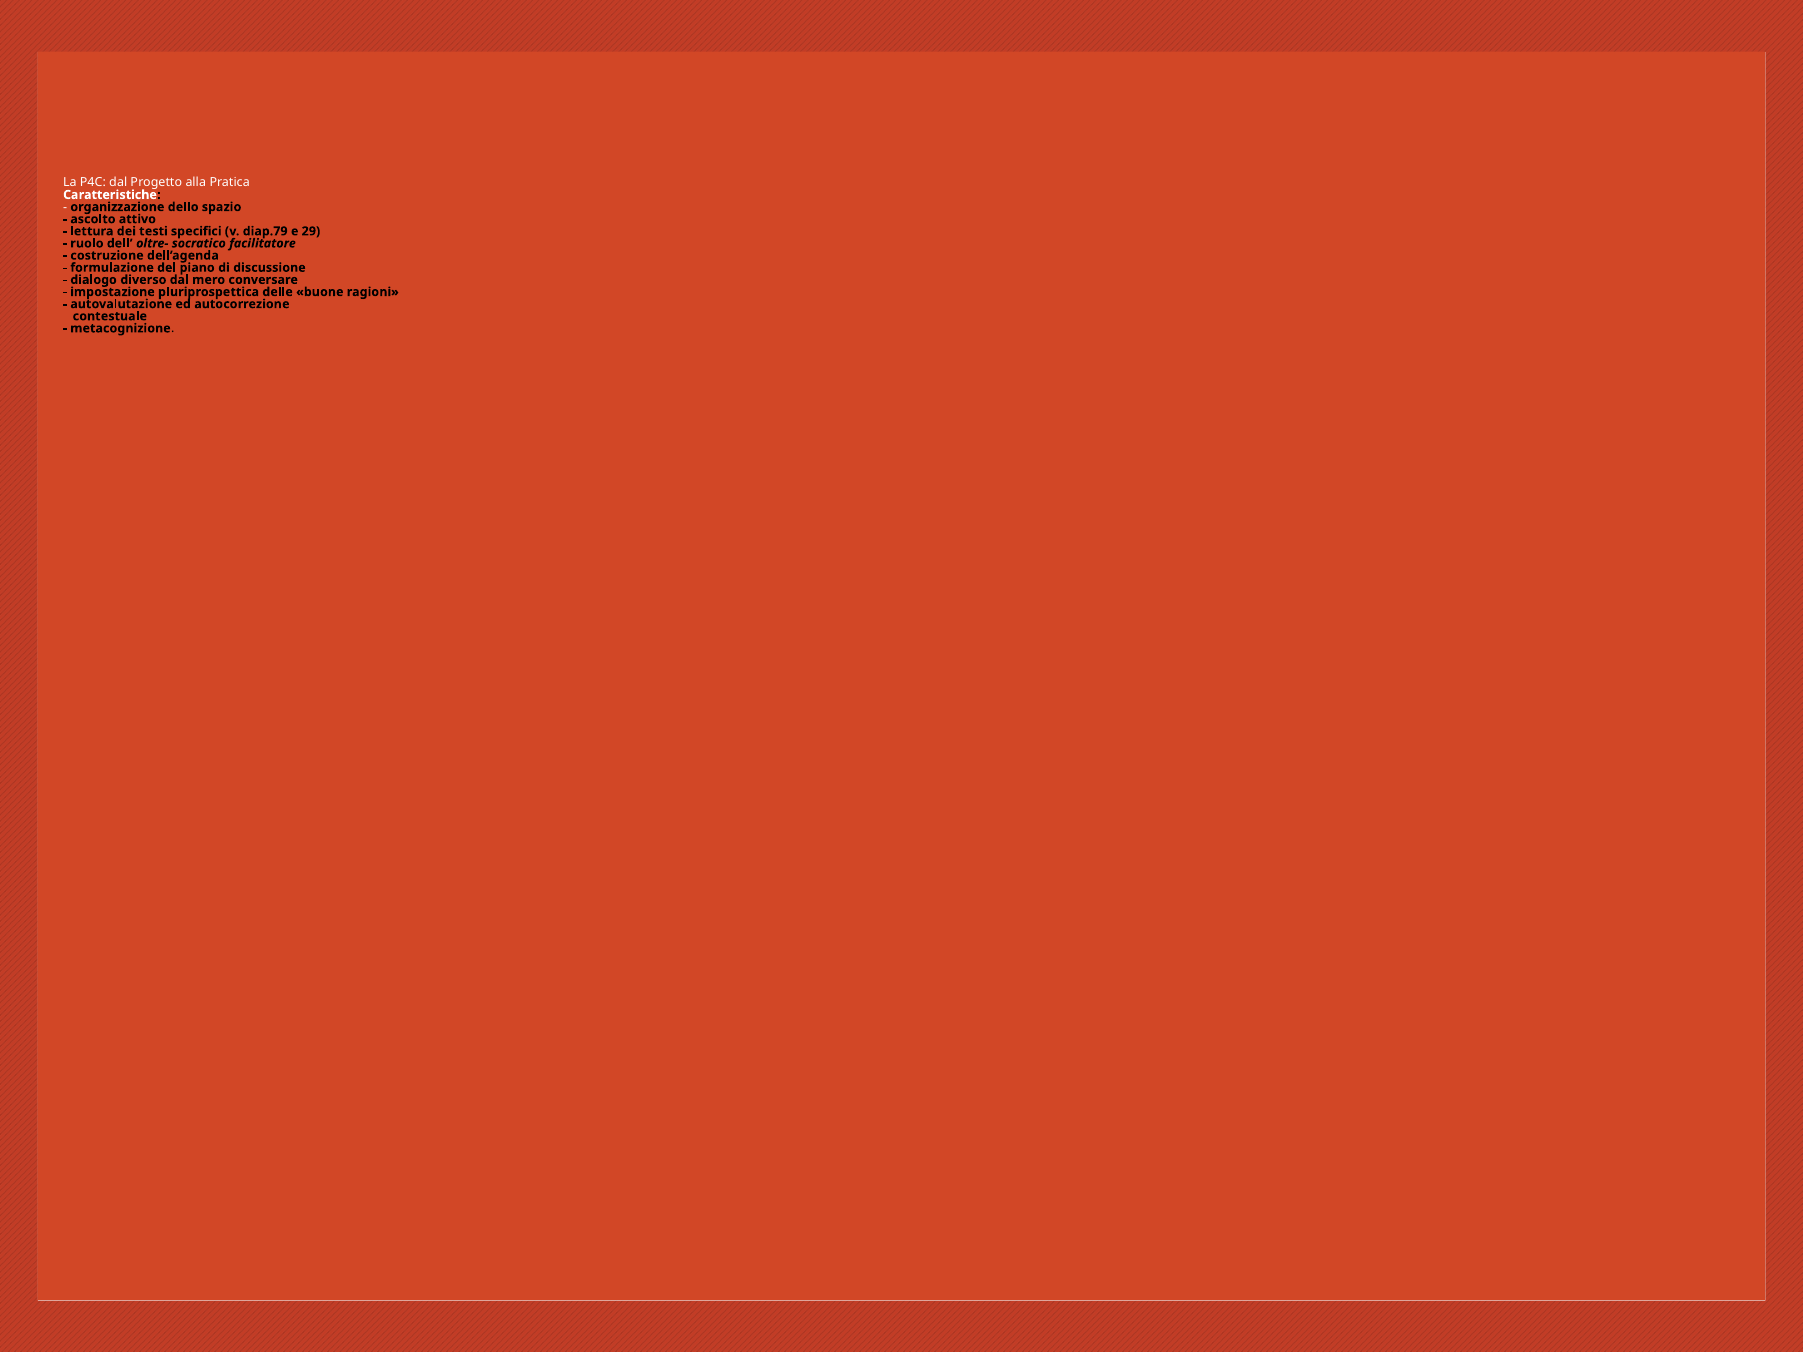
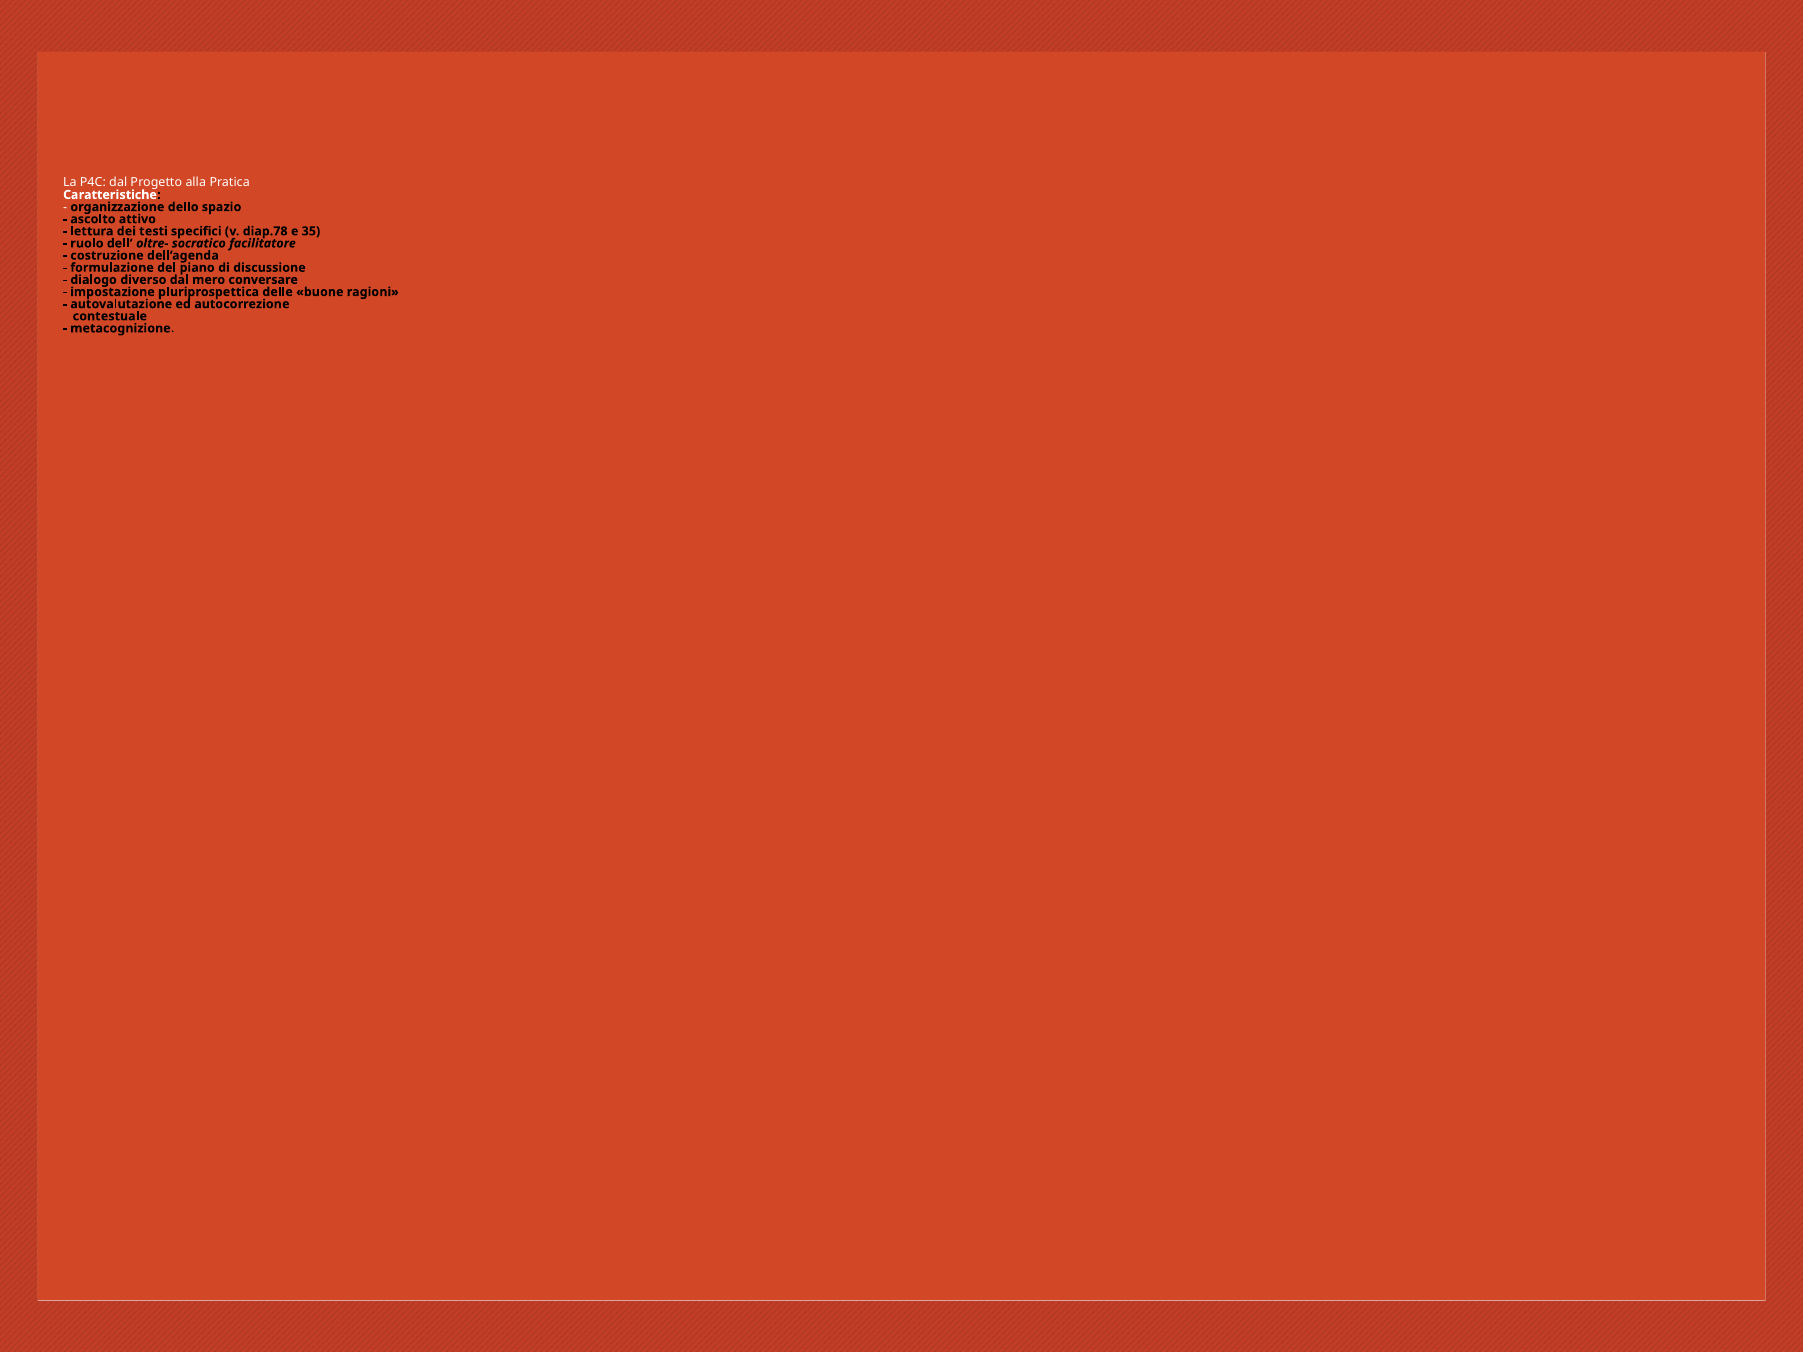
diap.79: diap.79 -> diap.78
29: 29 -> 35
